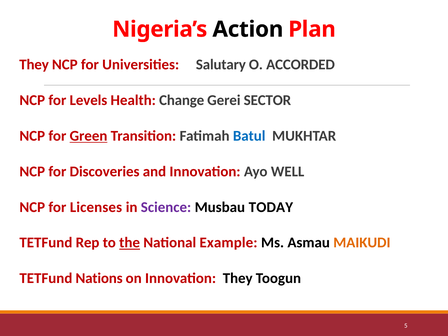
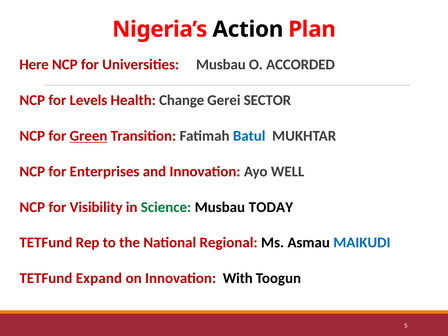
They at (34, 65): They -> Here
Universities Salutary: Salutary -> Musbau
Discoveries: Discoveries -> Enterprises
Licenses: Licenses -> Visibility
Science colour: purple -> green
the underline: present -> none
Example: Example -> Regional
MAIKUDI colour: orange -> blue
Nations: Nations -> Expand
Innovation They: They -> With
